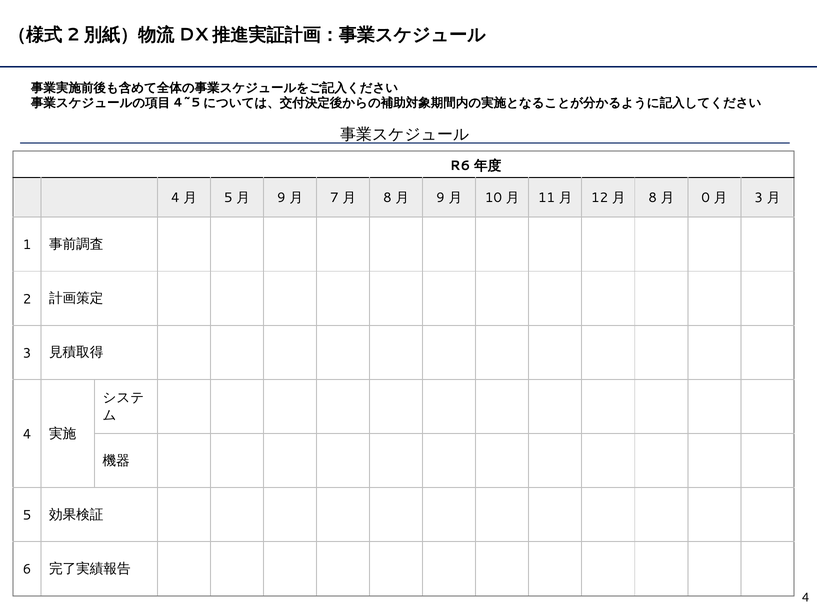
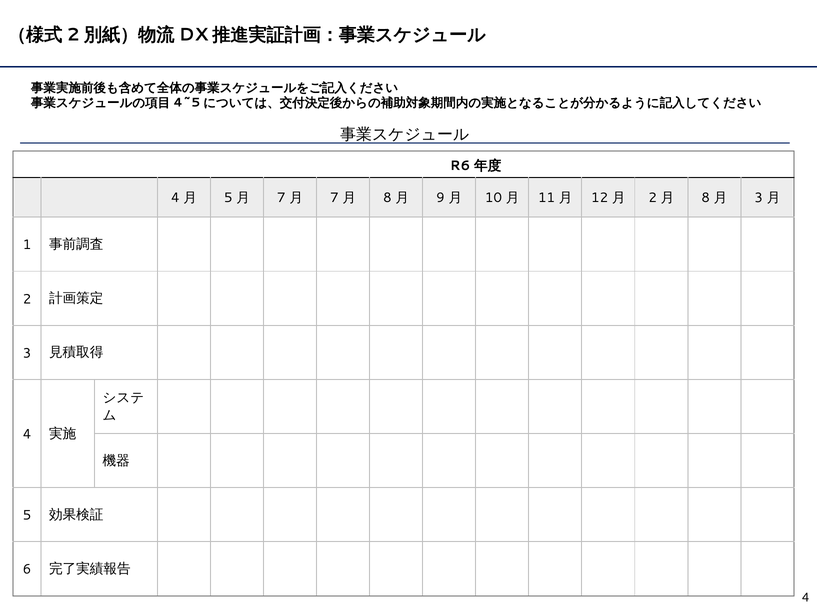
9 at (281, 198): 9 -> 7
8 at (653, 198): 8 -> 2
0 at (706, 198): 0 -> 8
